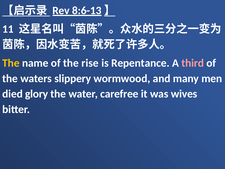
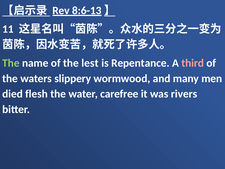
The at (11, 63) colour: yellow -> light green
rise: rise -> lest
glory: glory -> flesh
wives: wives -> rivers
